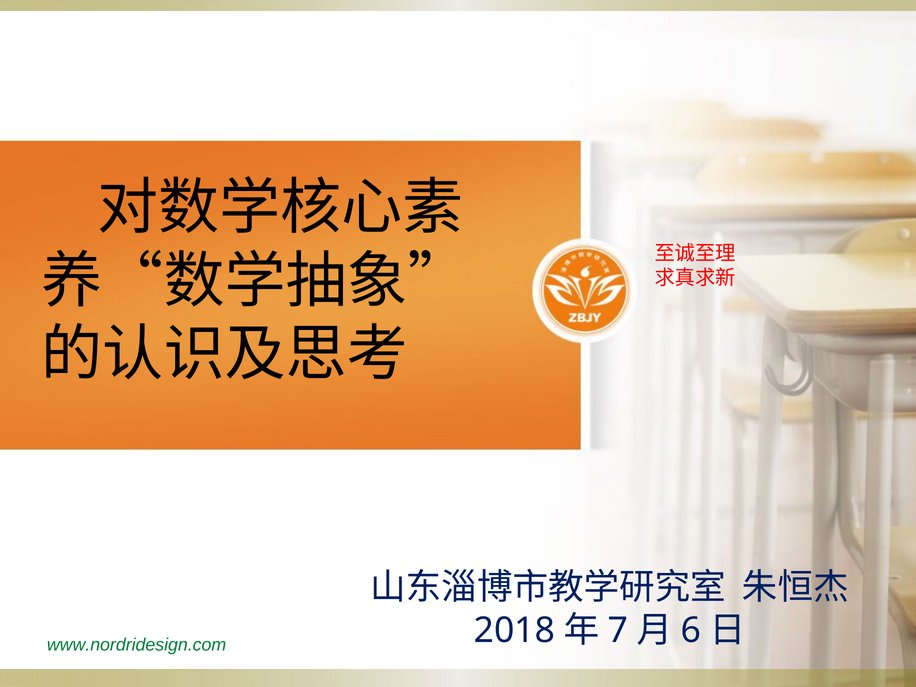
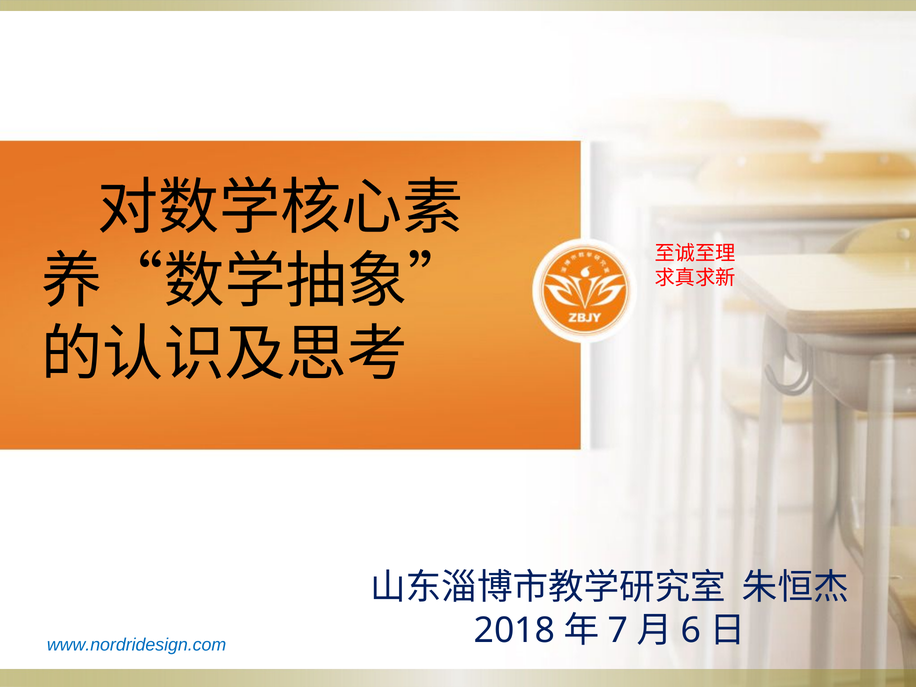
www.nordridesign.com colour: green -> blue
